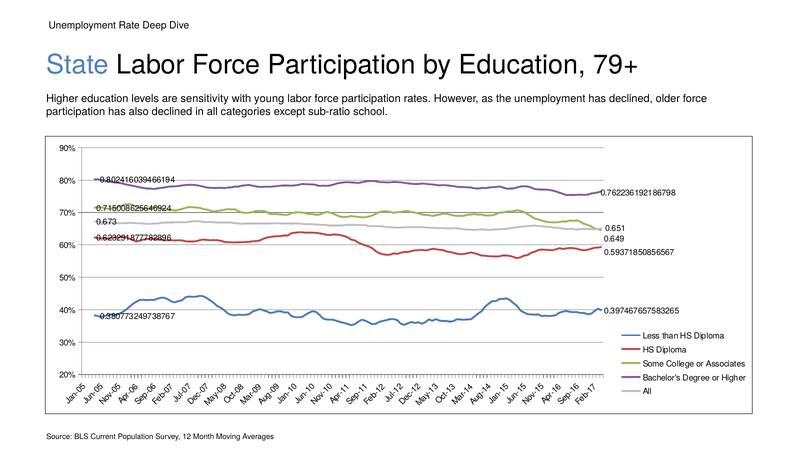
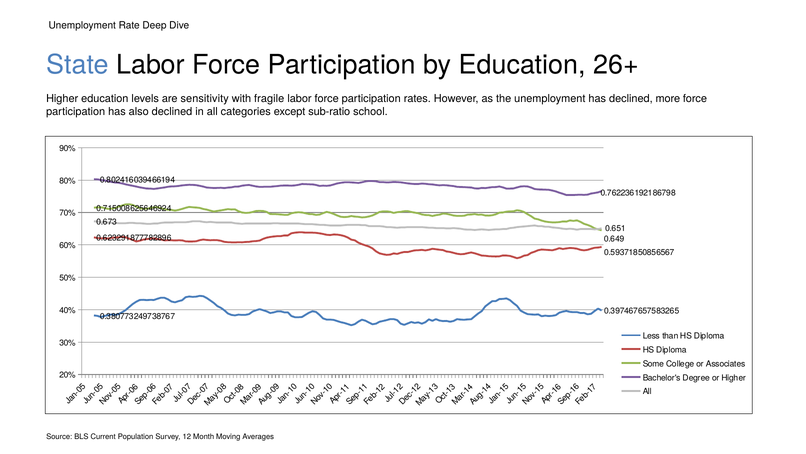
79+: 79+ -> 26+
young: young -> fragile
older: older -> more
